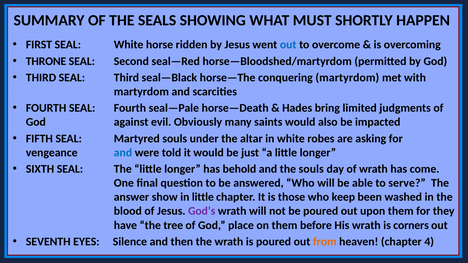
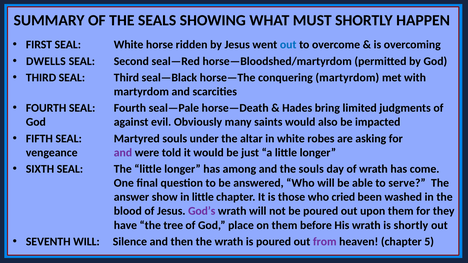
THRONE: THRONE -> DWELLS
and at (123, 153) colour: blue -> purple
behold: behold -> among
keep: keep -> cried
is corners: corners -> shortly
SEVENTH EYES: EYES -> WILL
from colour: orange -> purple
4: 4 -> 5
